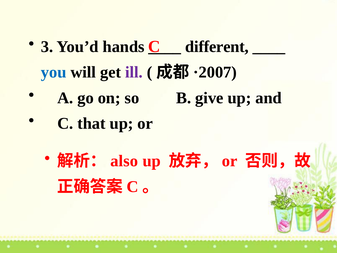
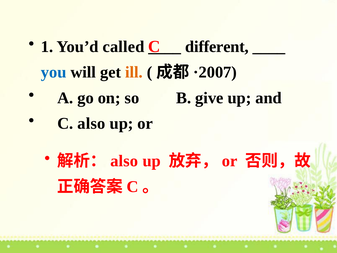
3: 3 -> 1
hands: hands -> called
ill colour: purple -> orange
C that: that -> also
